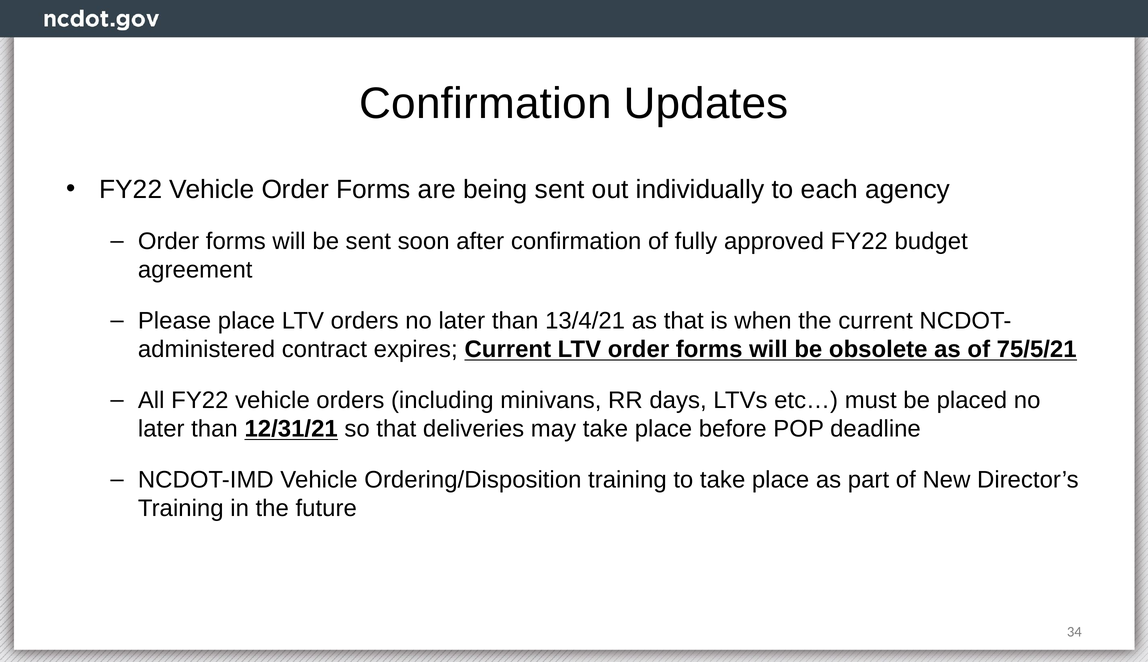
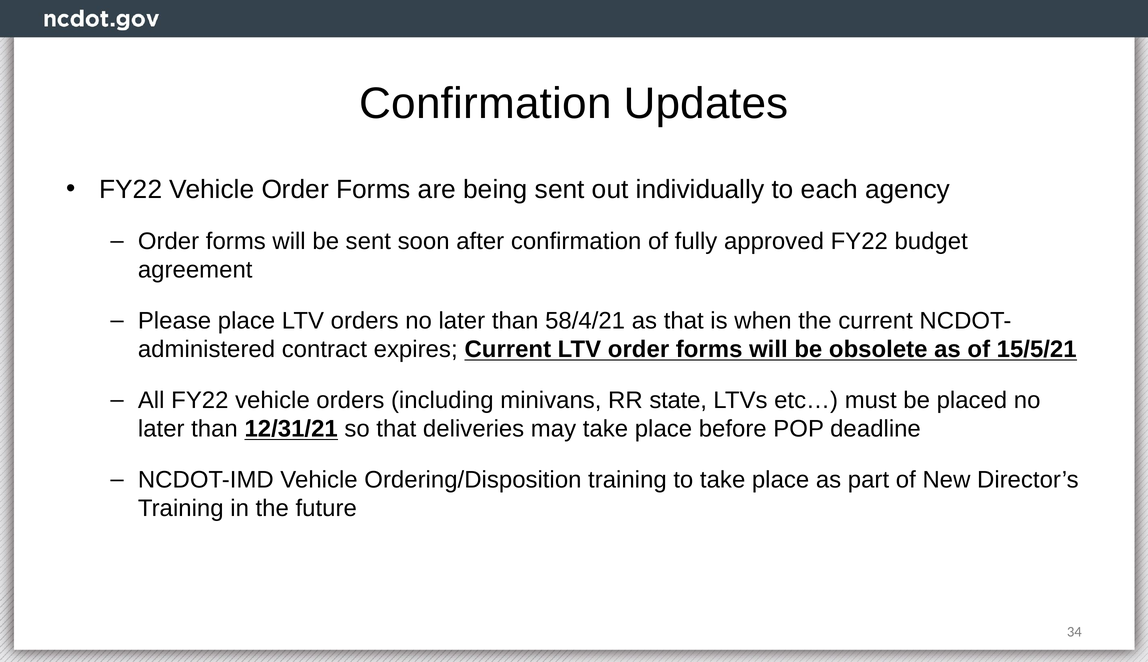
13/4/21: 13/4/21 -> 58/4/21
75/5/21: 75/5/21 -> 15/5/21
days: days -> state
